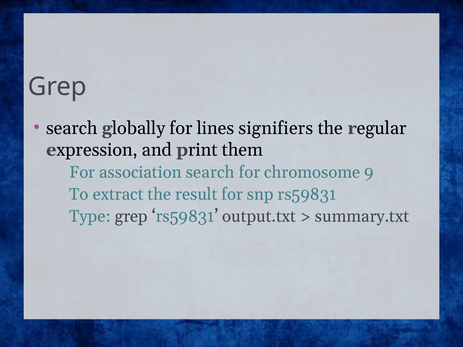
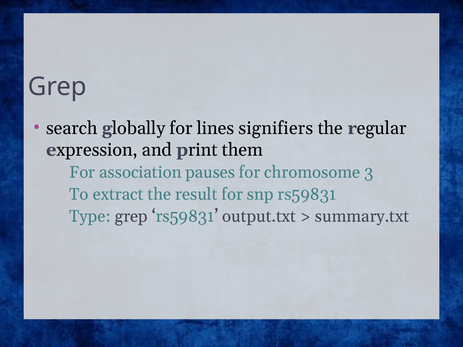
association search: search -> pauses
9: 9 -> 3
